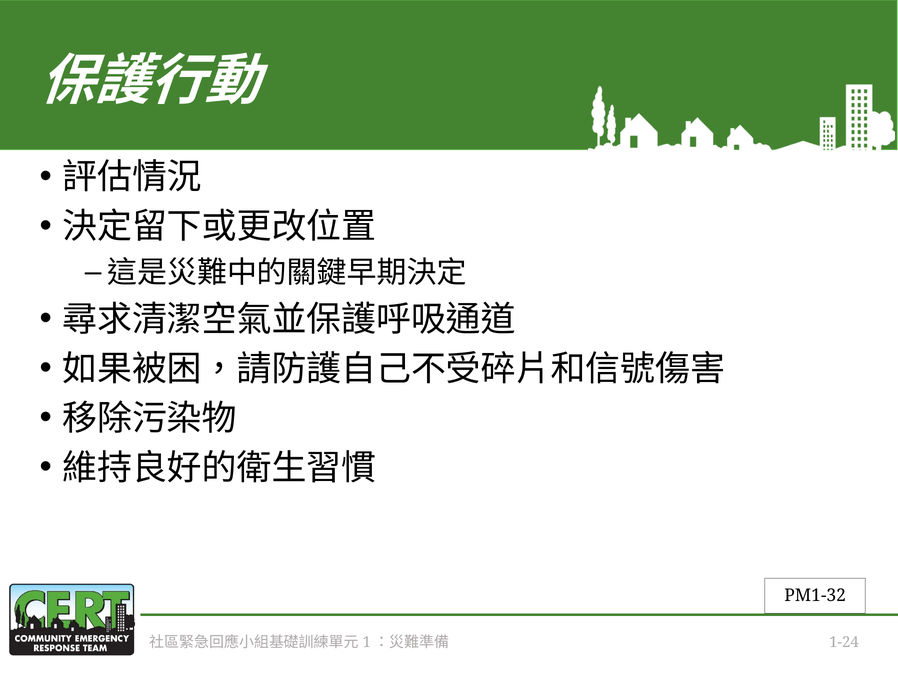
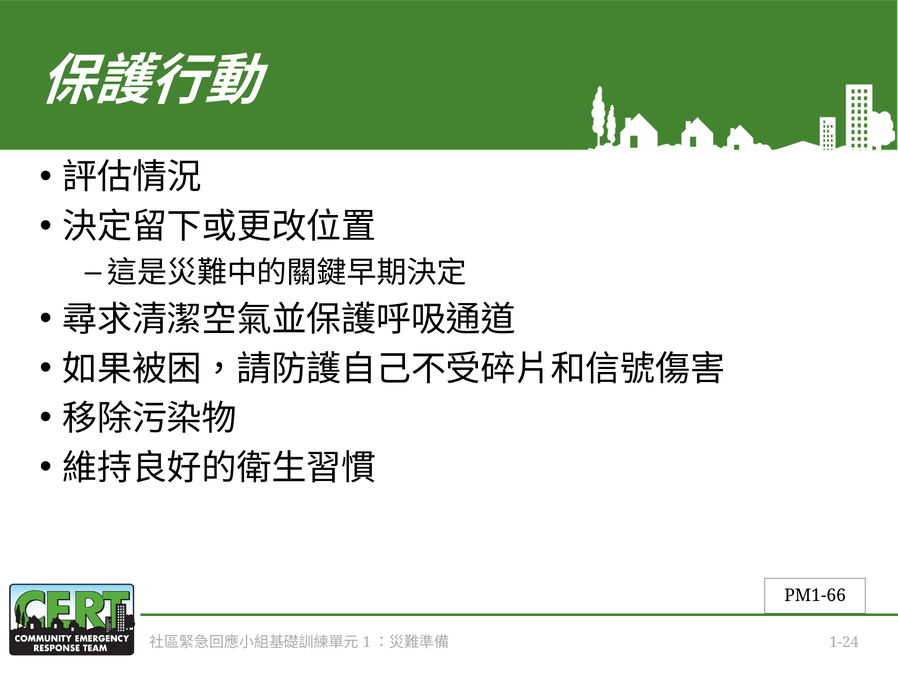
PM1-32: PM1-32 -> PM1-66
